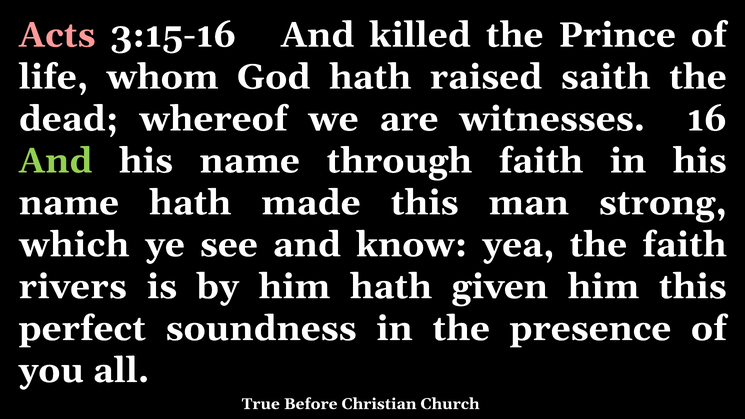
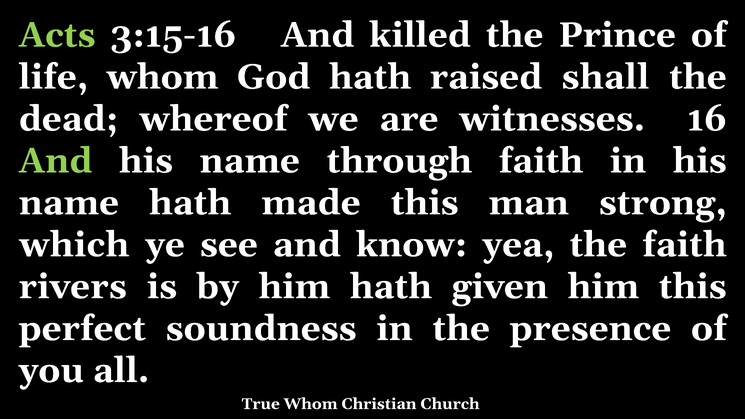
Acts colour: pink -> light green
saith: saith -> shall
True Before: Before -> Whom
